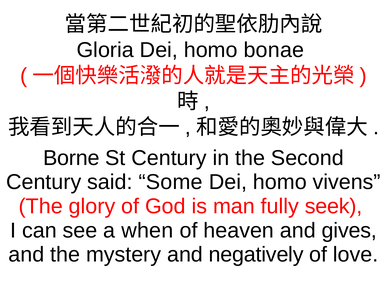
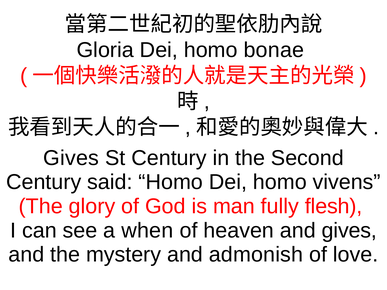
Borne at (71, 158): Borne -> Gives
said Some: Some -> Homo
seek: seek -> flesh
negatively: negatively -> admonish
